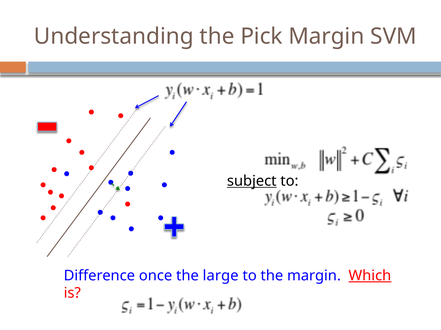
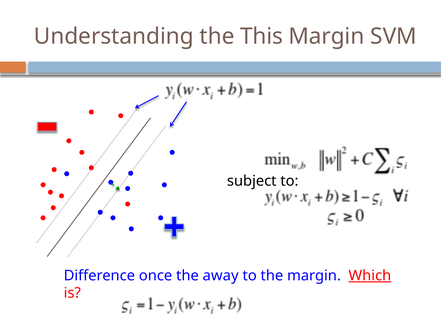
Pick: Pick -> This
subject underline: present -> none
large: large -> away
